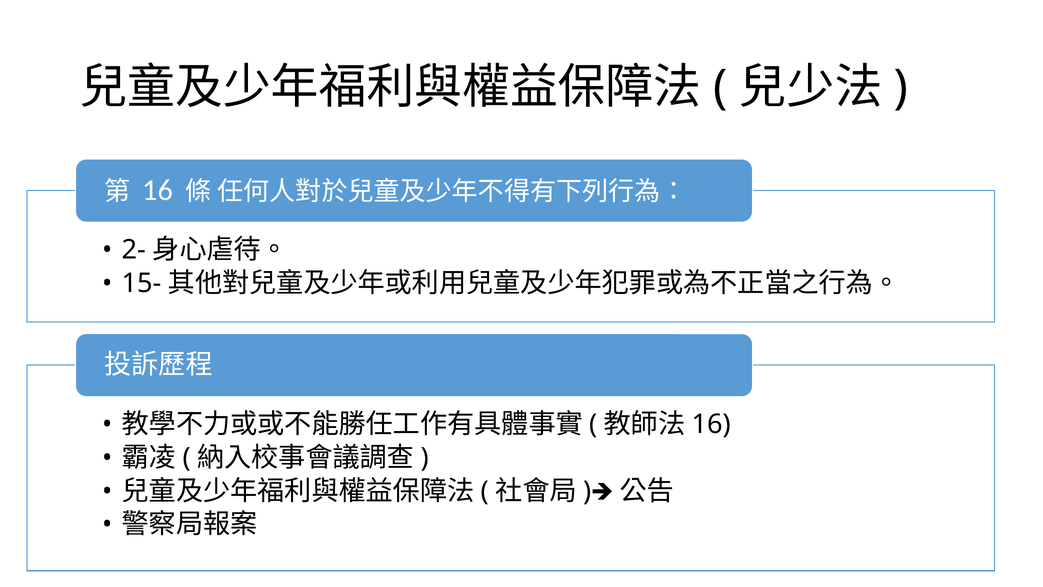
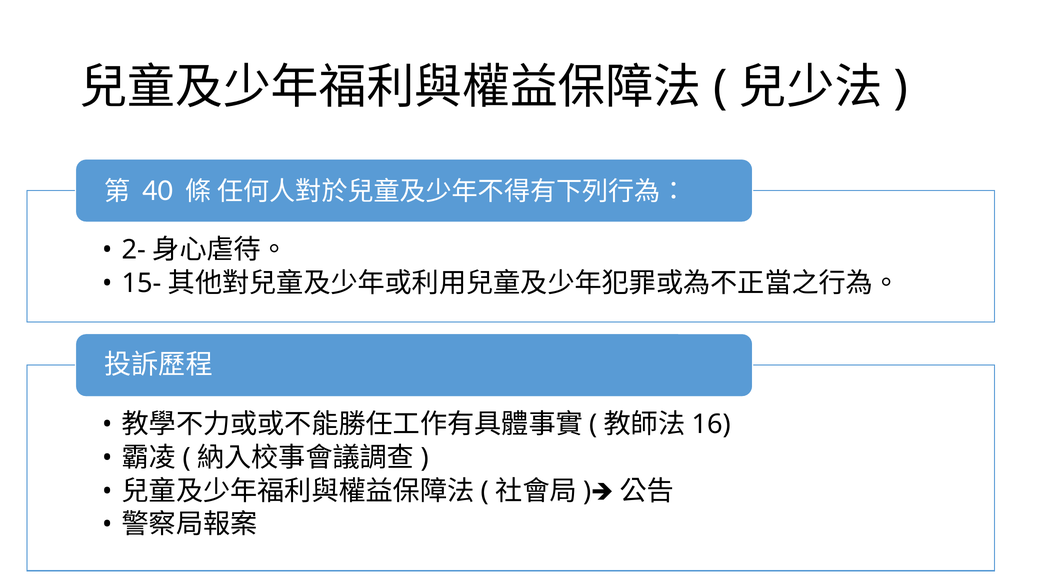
16 at (158, 190): 16 -> 40
